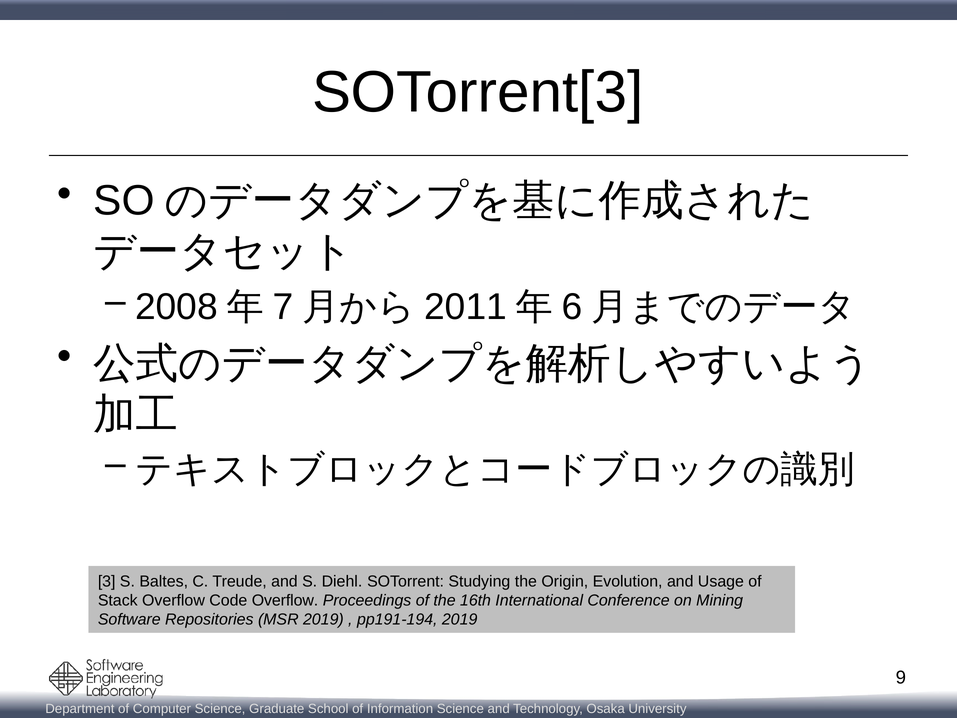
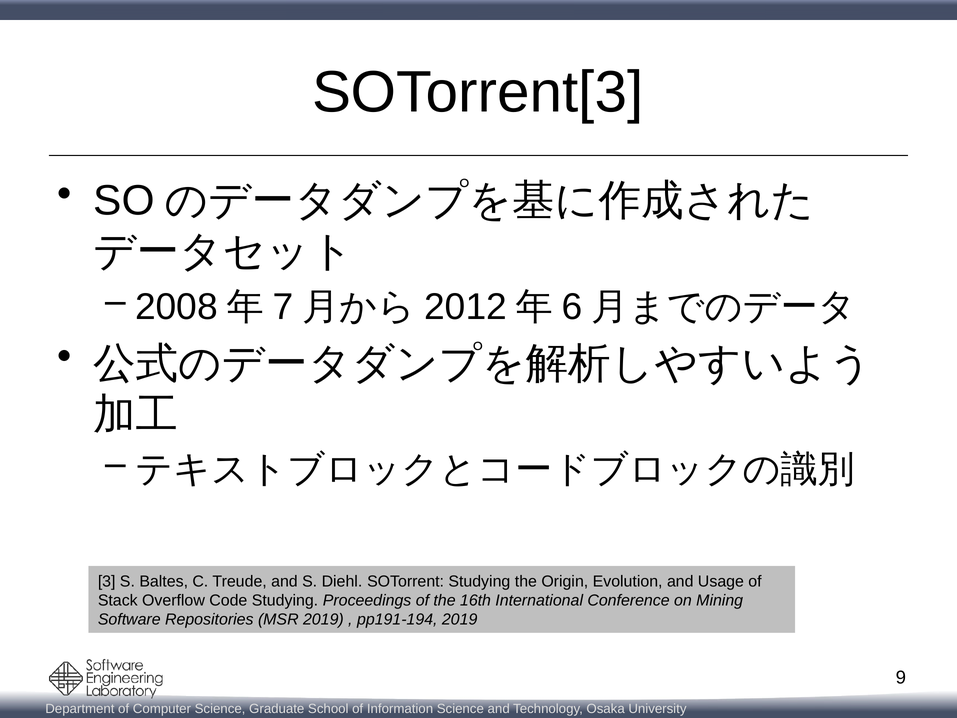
2011: 2011 -> 2012
Code Overflow: Overflow -> Studying
